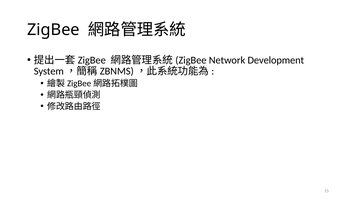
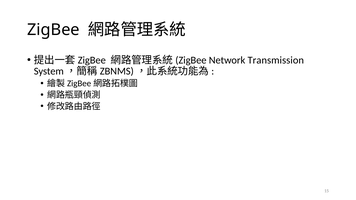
Development: Development -> Transmission
